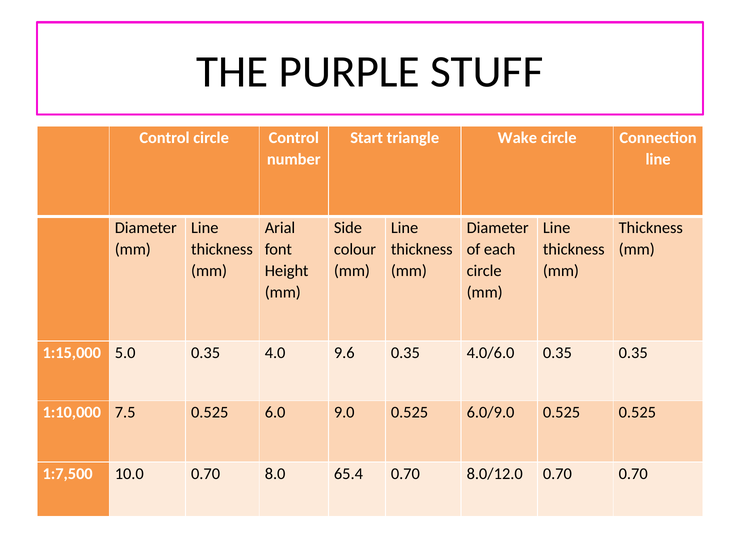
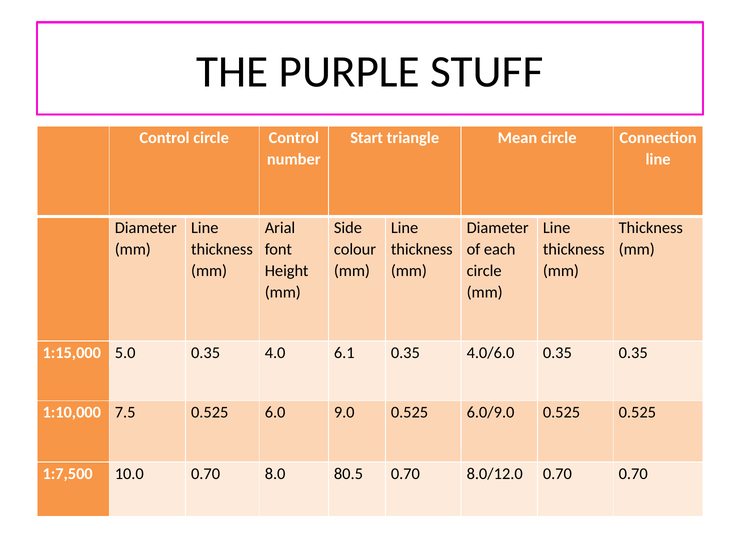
Wake: Wake -> Mean
9.6: 9.6 -> 6.1
65.4: 65.4 -> 80.5
